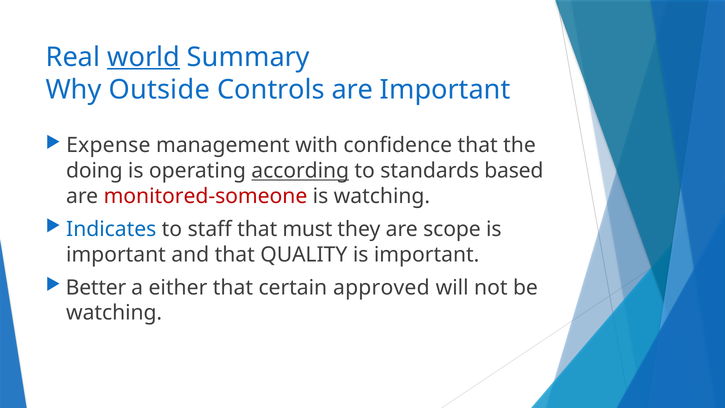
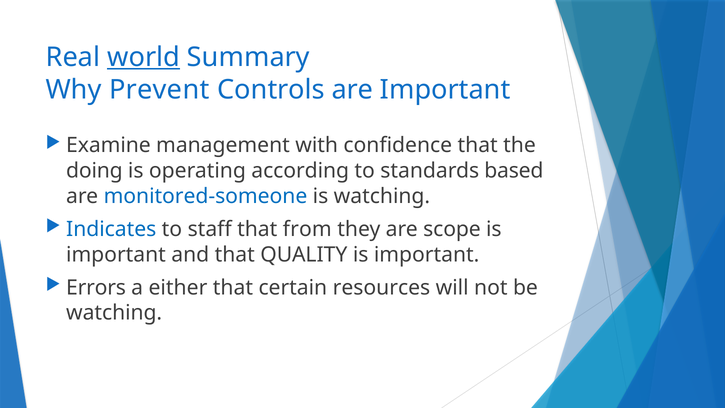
Outside: Outside -> Prevent
Expense: Expense -> Examine
according underline: present -> none
monitored-someone colour: red -> blue
must: must -> from
Better: Better -> Errors
approved: approved -> resources
